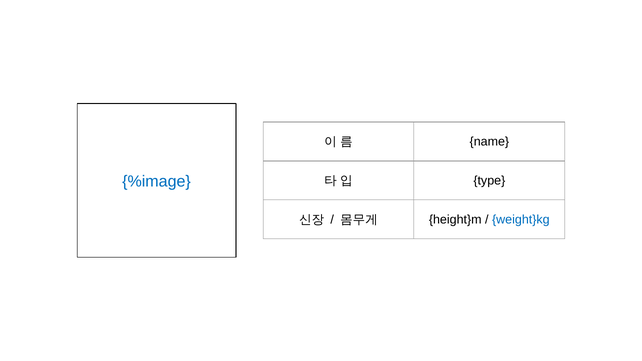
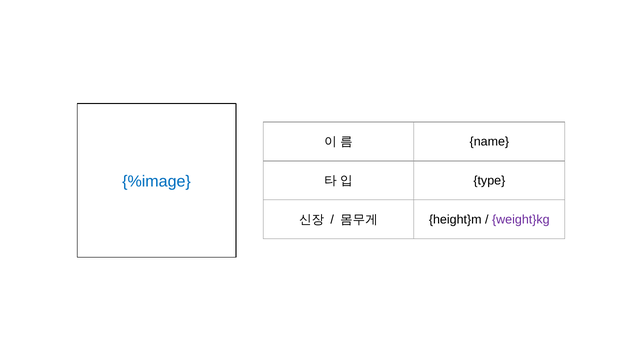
weight}kg colour: blue -> purple
